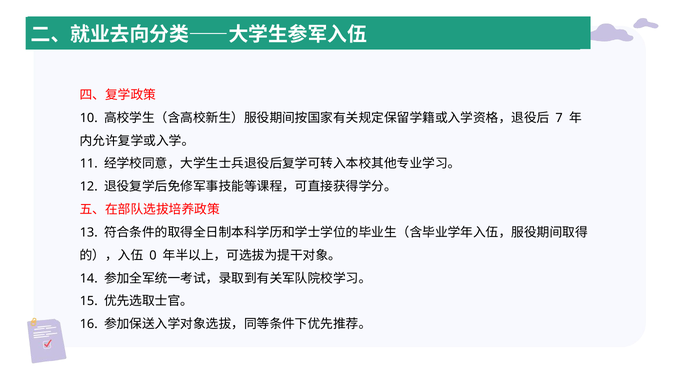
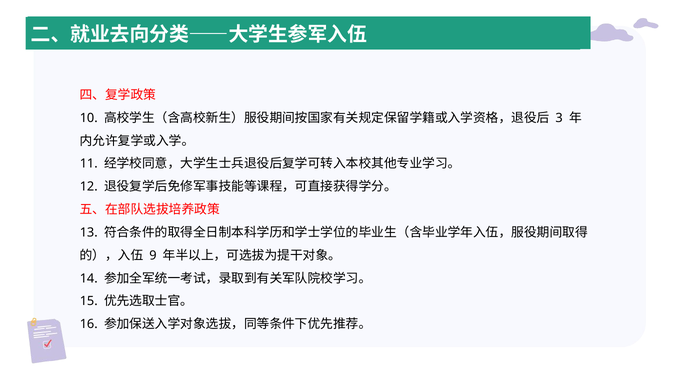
7: 7 -> 3
0: 0 -> 9
